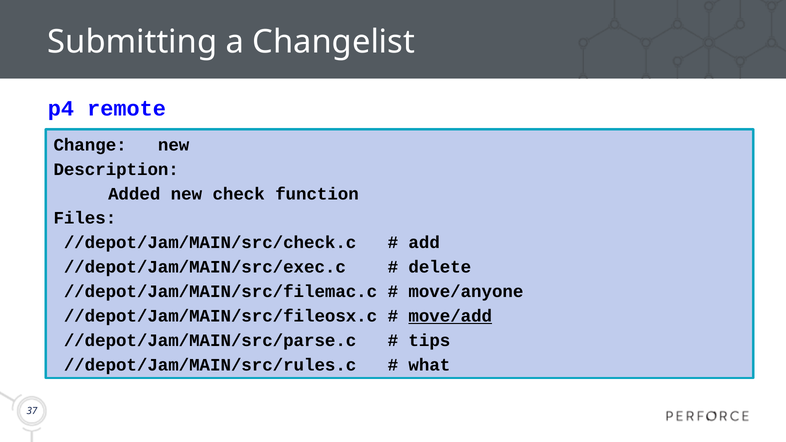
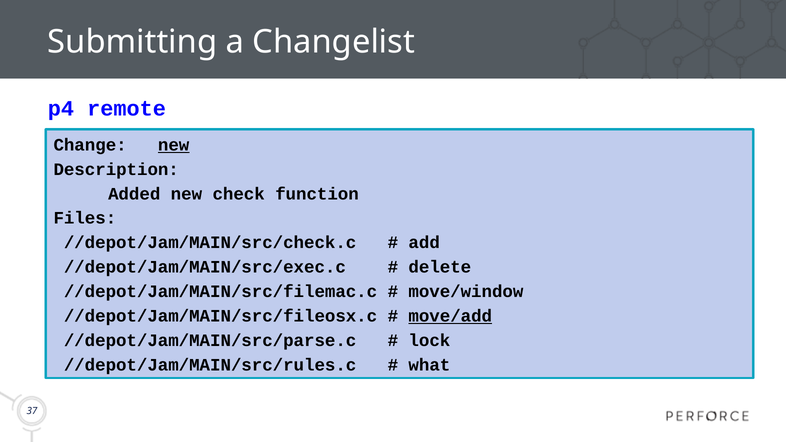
new at (174, 145) underline: none -> present
move/anyone: move/anyone -> move/window
tips: tips -> lock
